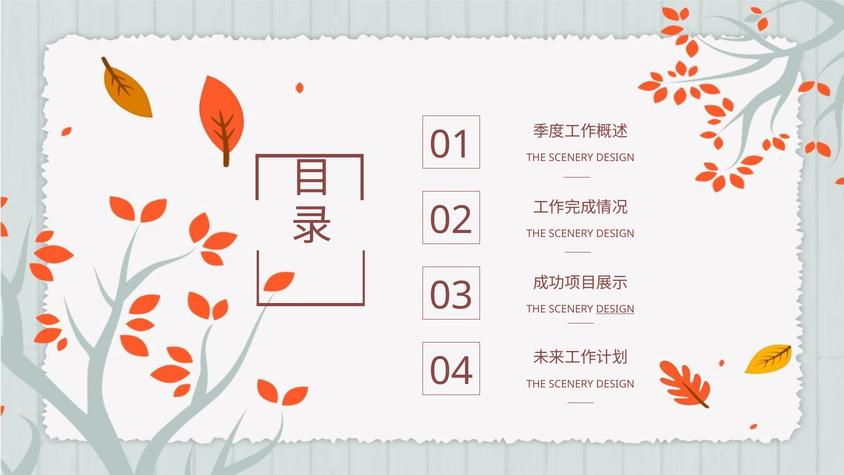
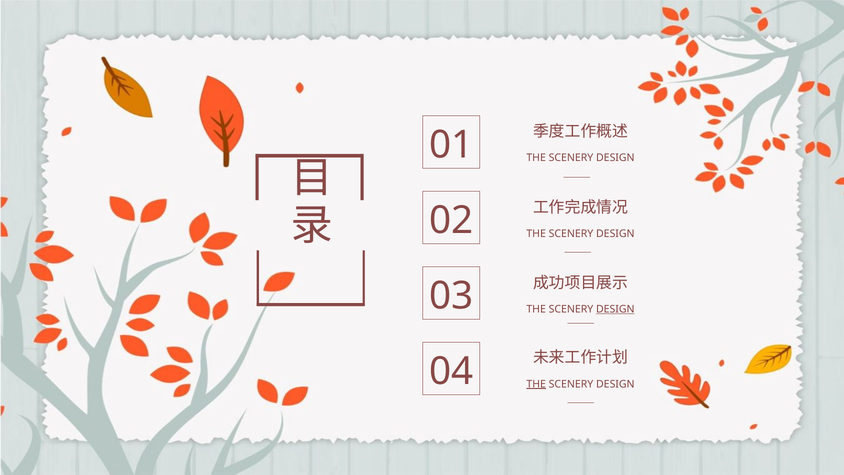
THE at (536, 384) underline: none -> present
